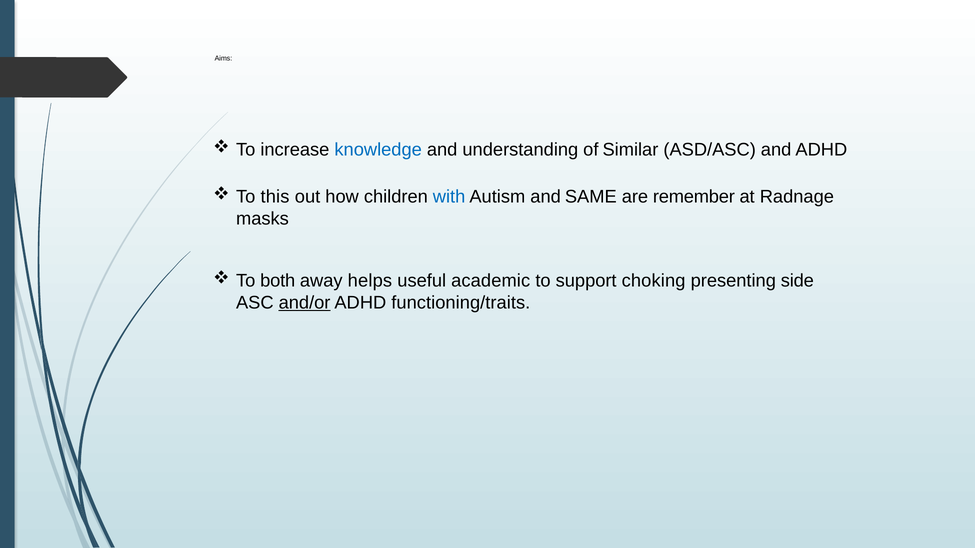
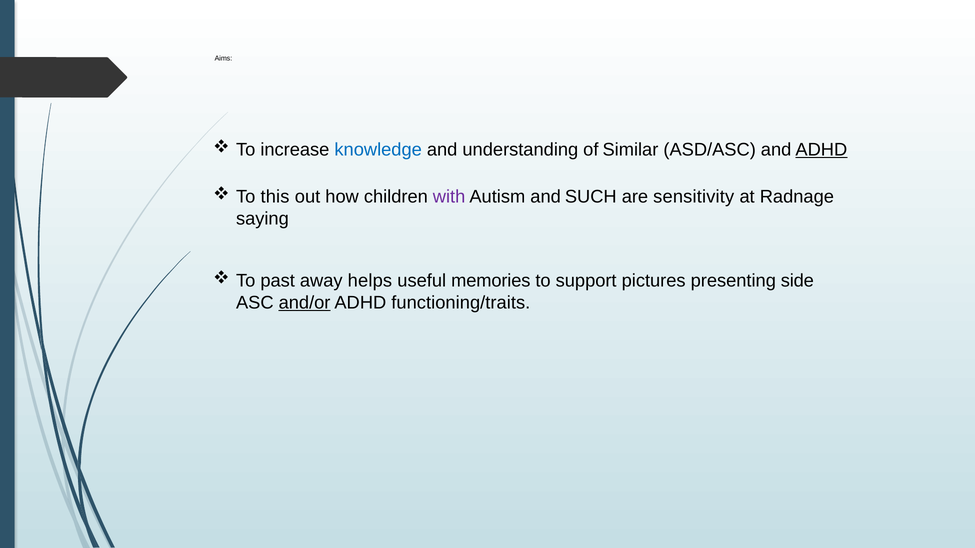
ADHD at (821, 150) underline: none -> present
with colour: blue -> purple
SAME: SAME -> SUCH
remember: remember -> sensitivity
masks: masks -> saying
both: both -> past
academic: academic -> memories
choking: choking -> pictures
